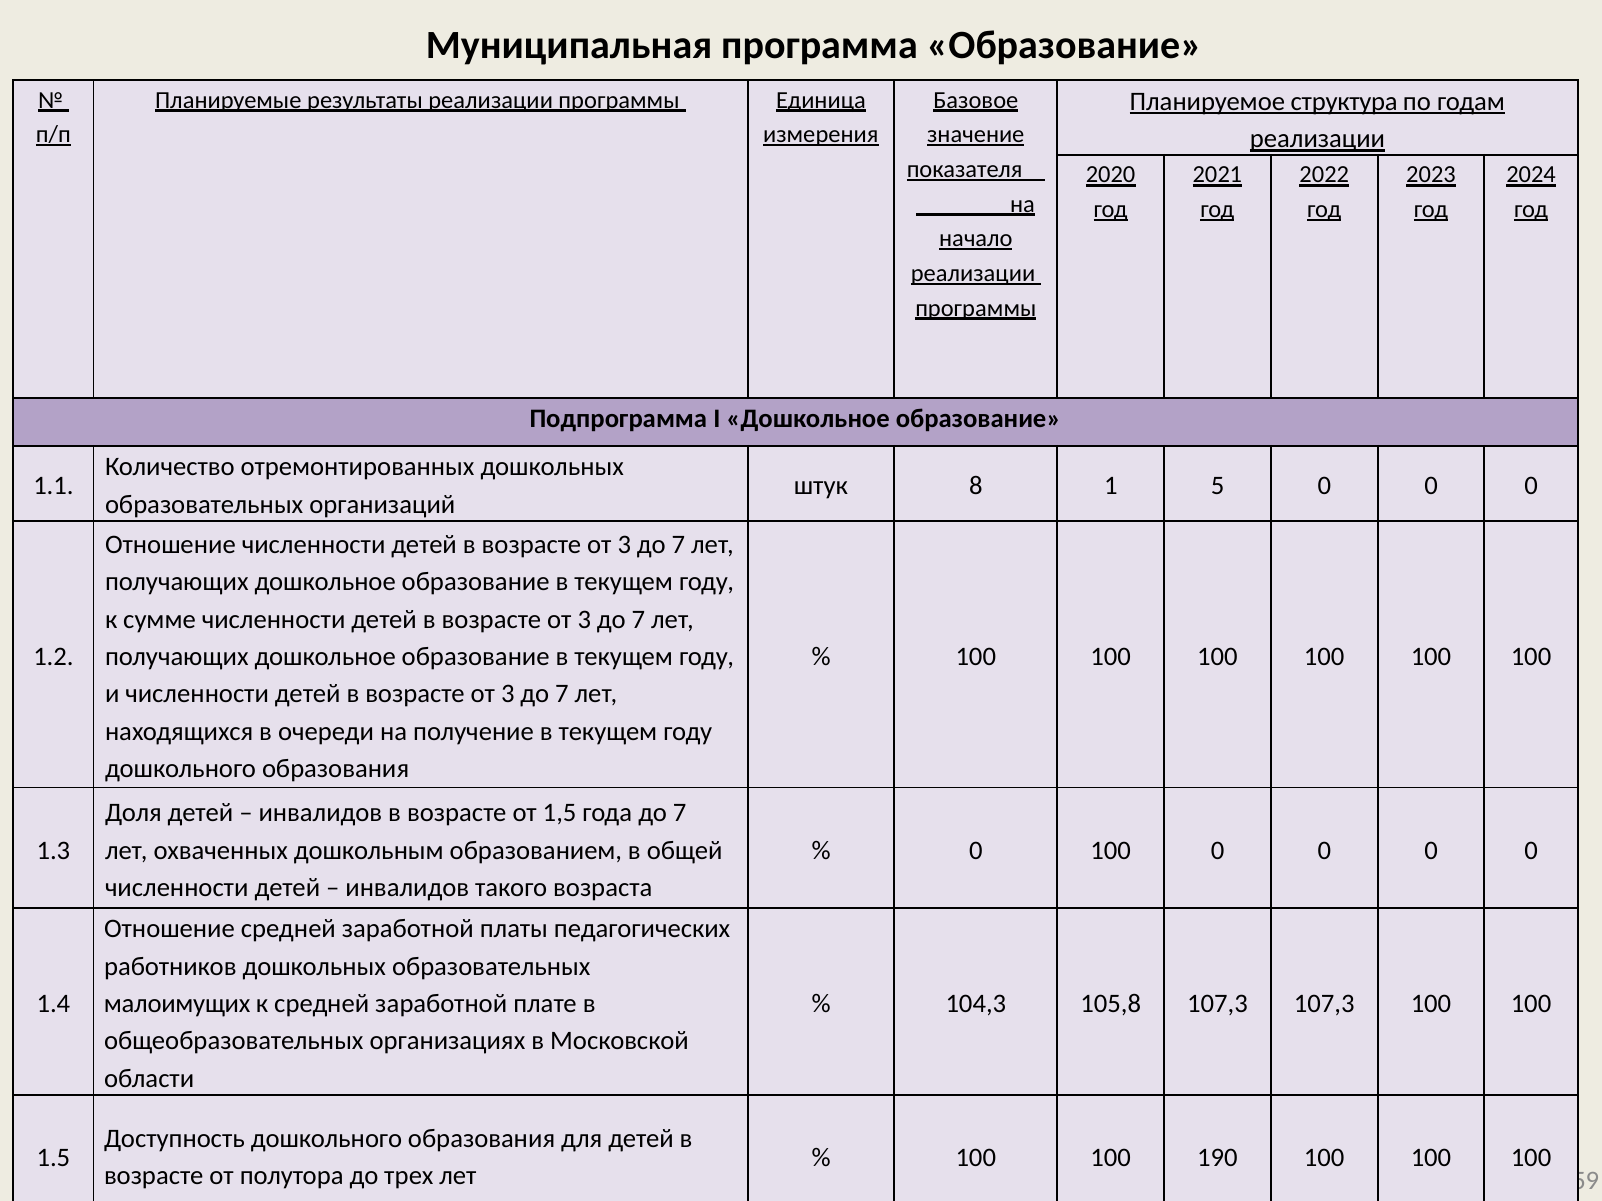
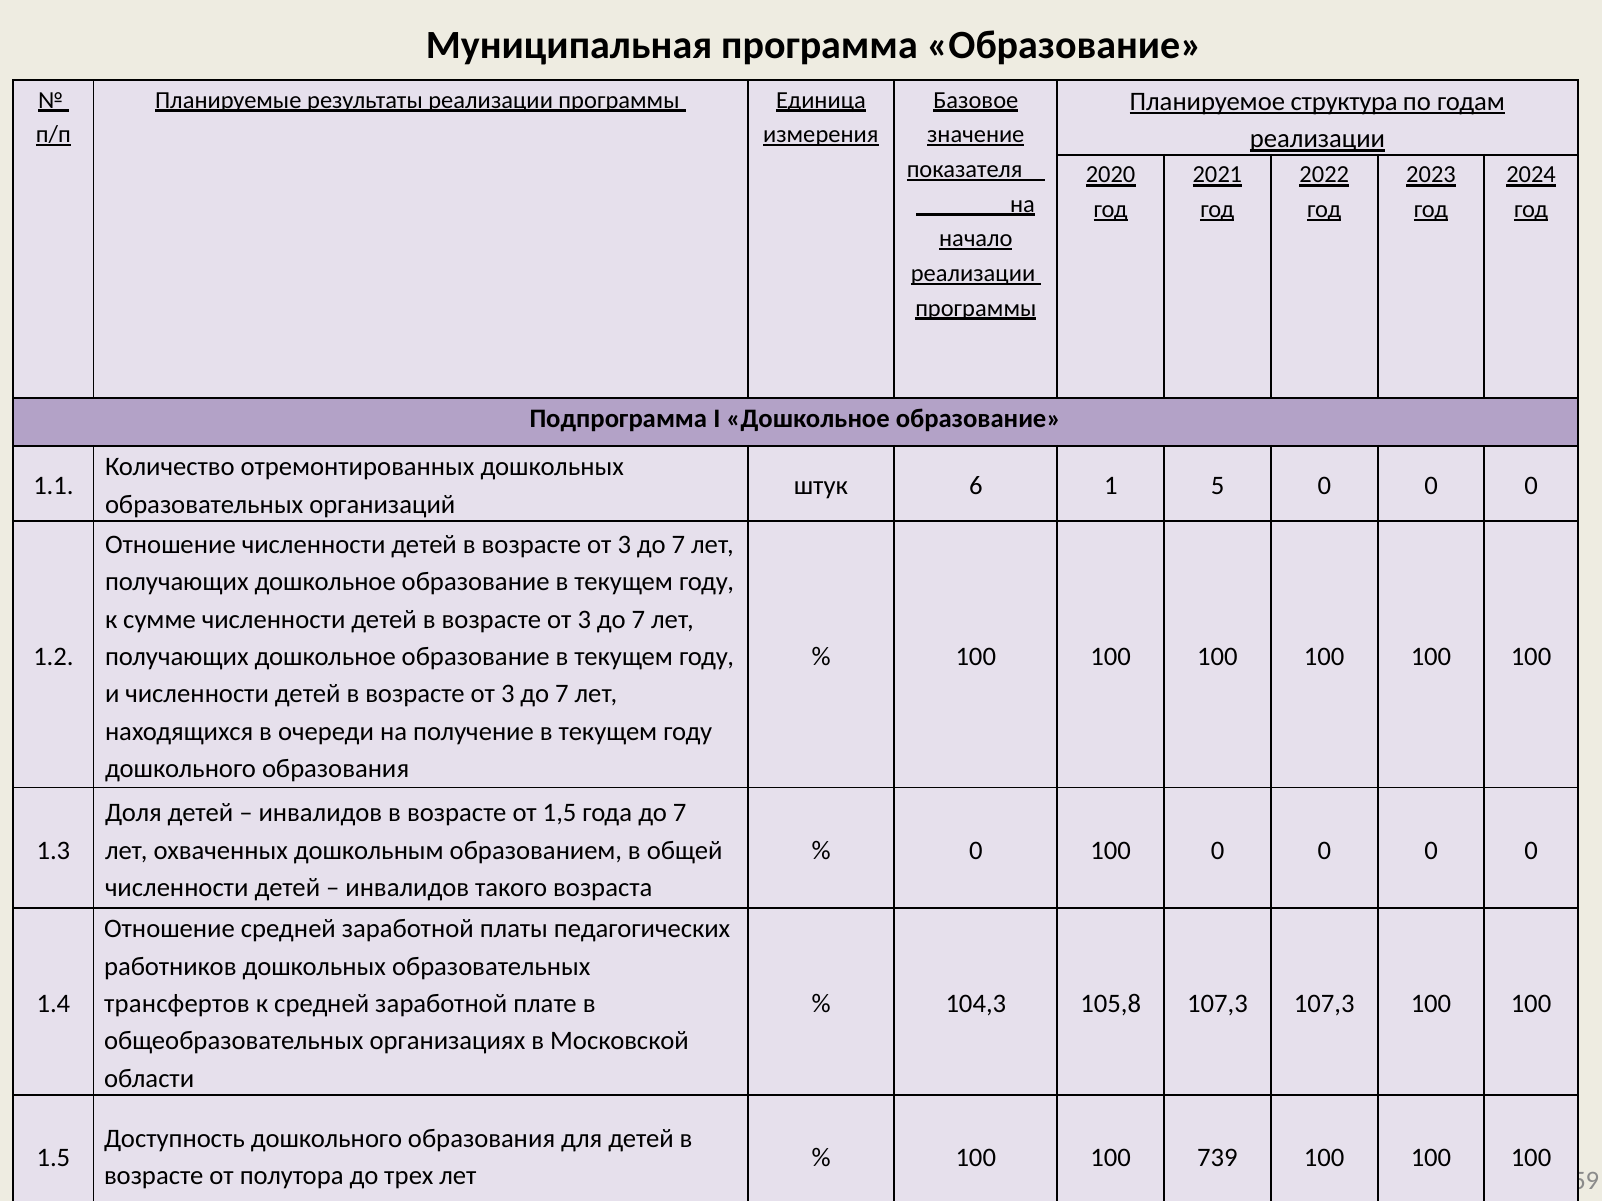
8: 8 -> 6
малоимущих: малоимущих -> трансфертов
190: 190 -> 739
